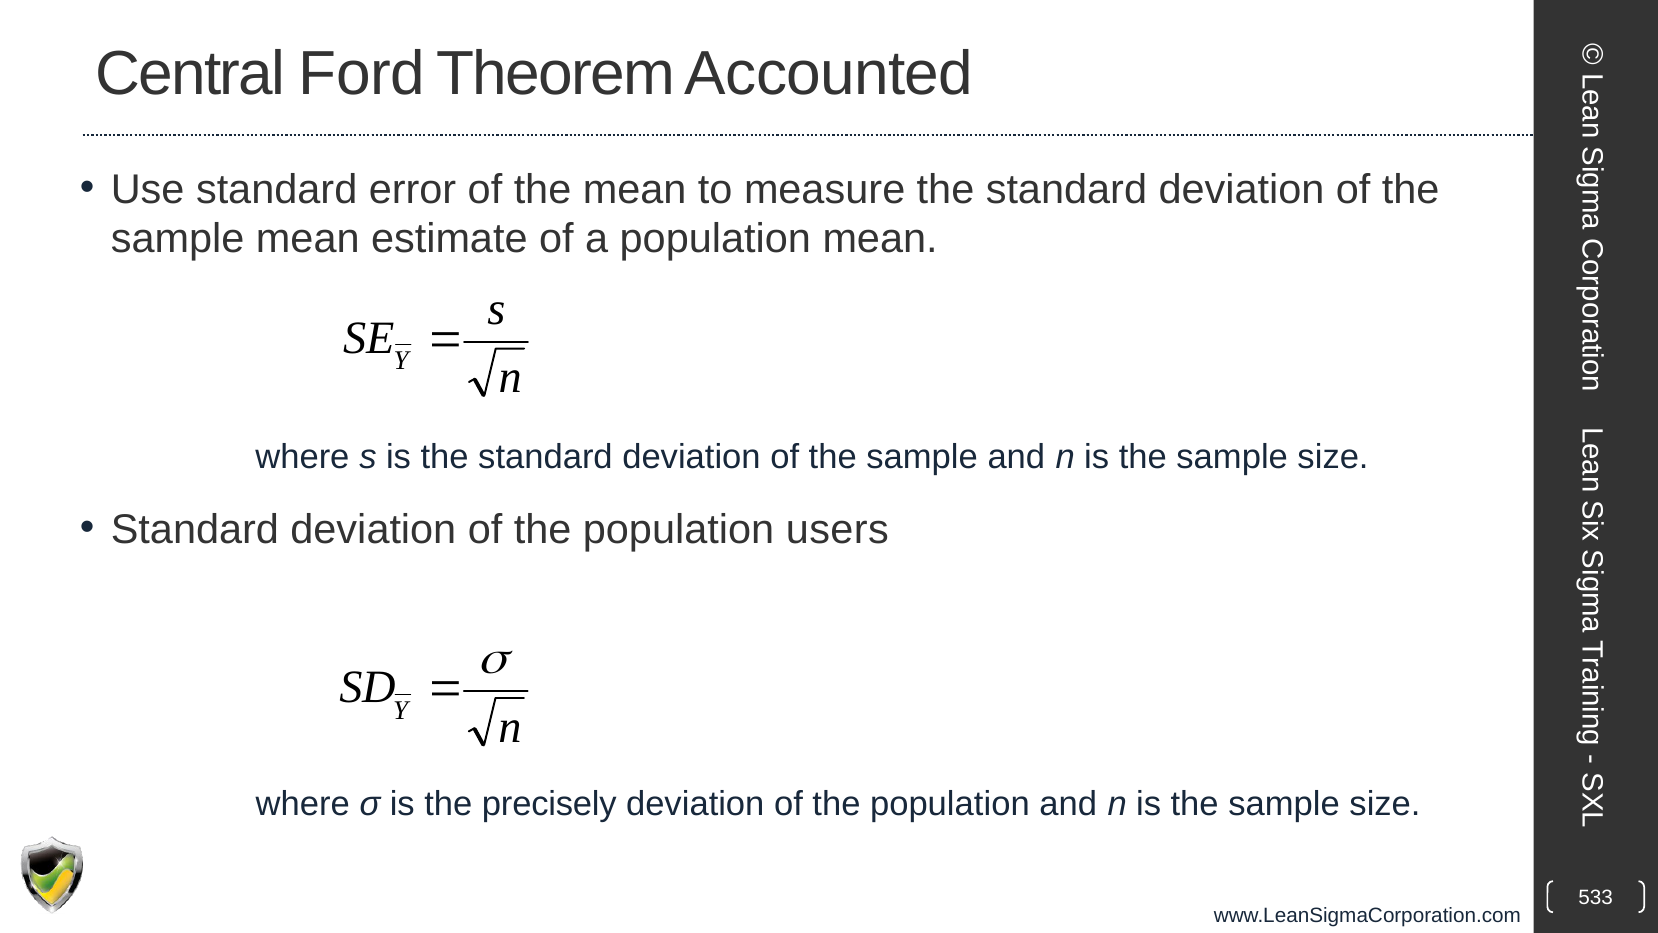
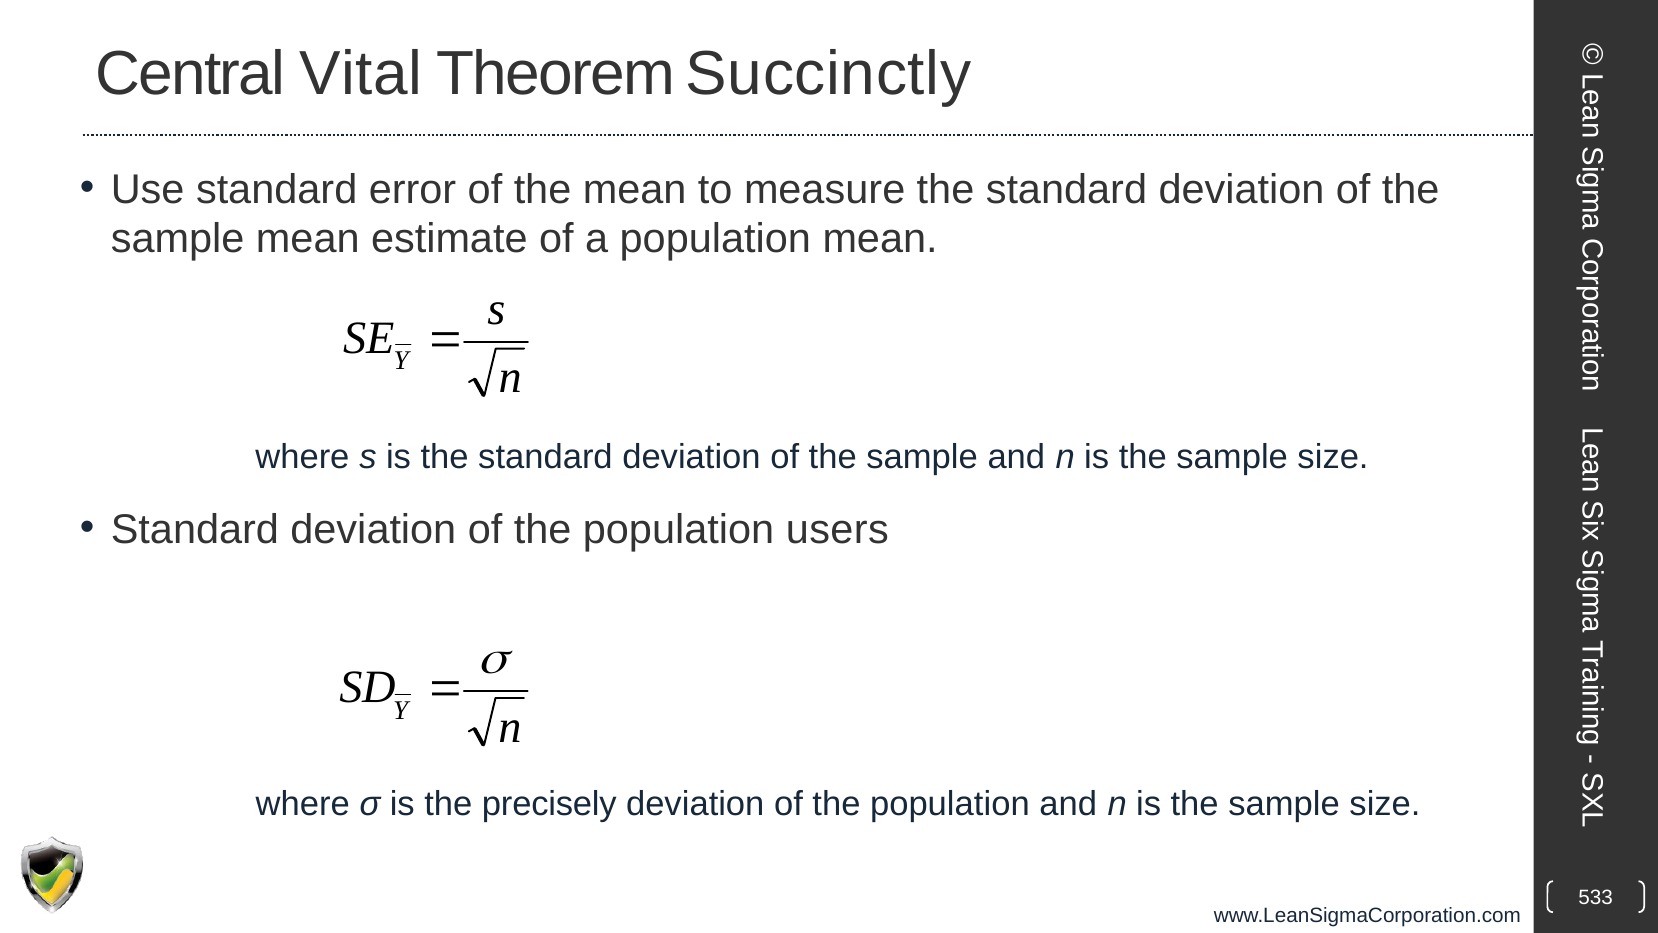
Ford: Ford -> Vital
Accounted: Accounted -> Succinctly
